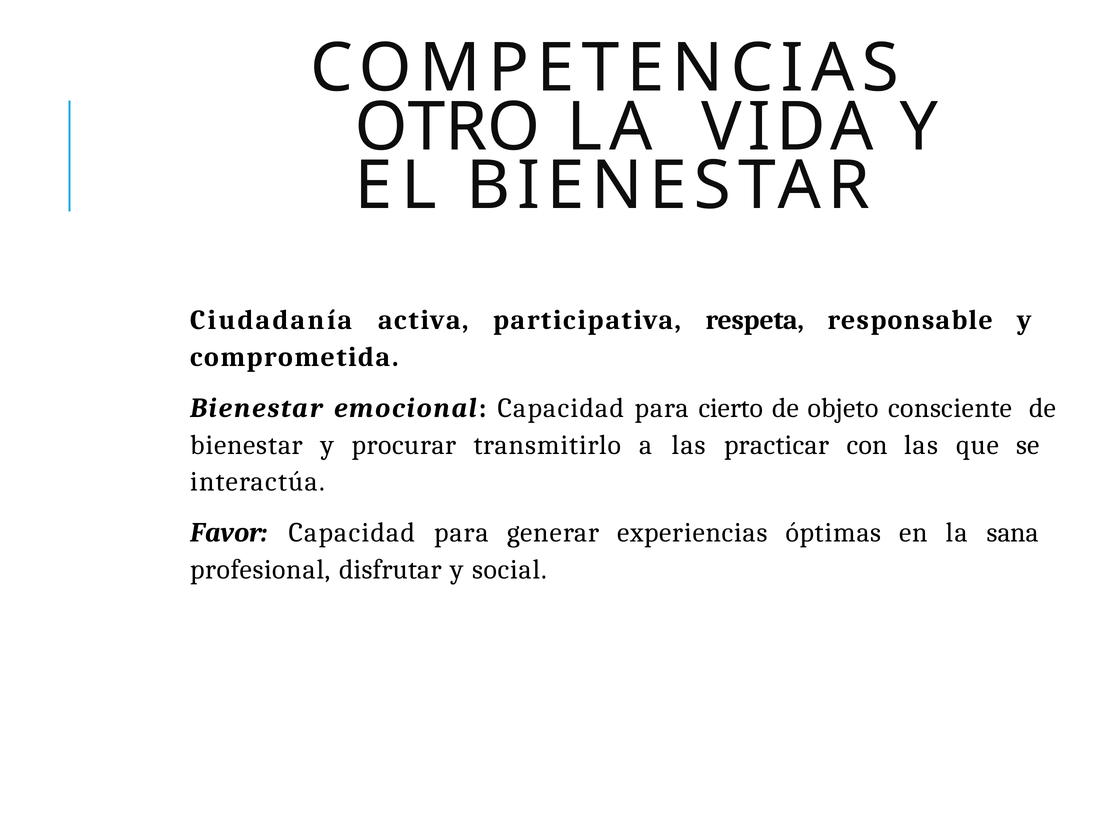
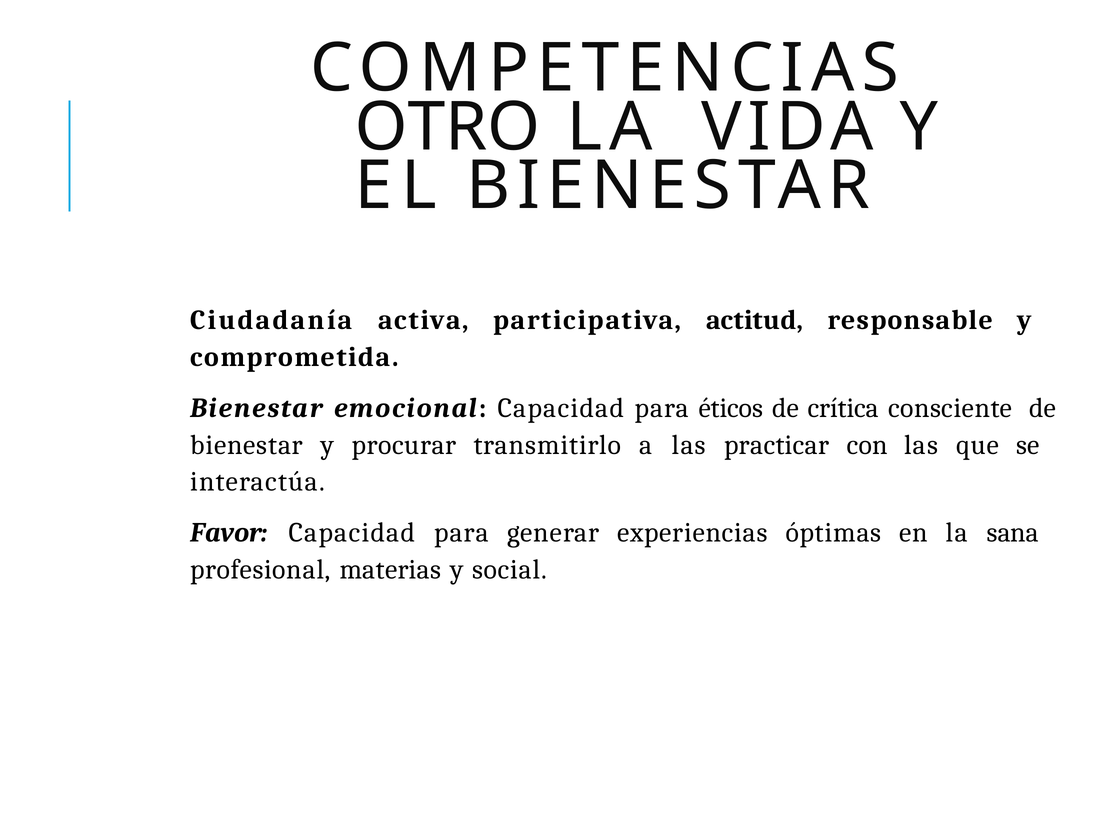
respeta: respeta -> actitud
cierto: cierto -> éticos
objeto: objeto -> crítica
disfrutar: disfrutar -> materias
